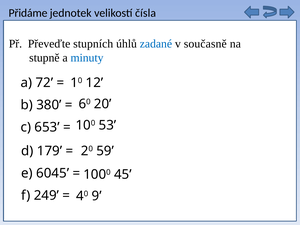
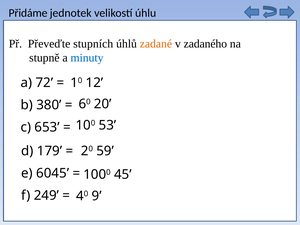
čísla: čísla -> úhlu
zadané colour: blue -> orange
současně: současně -> zadaného
